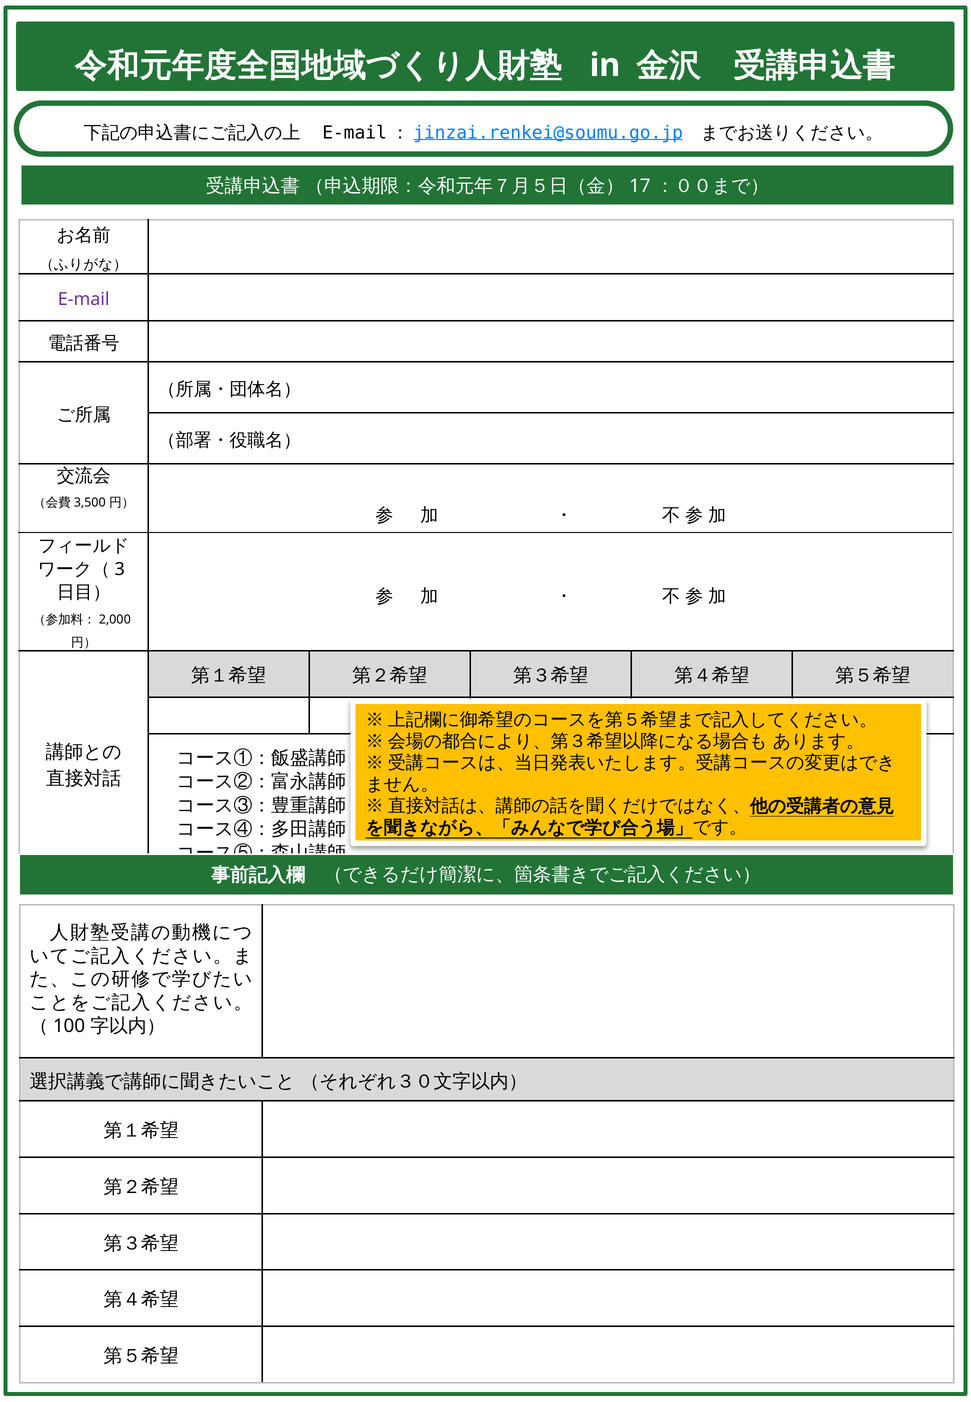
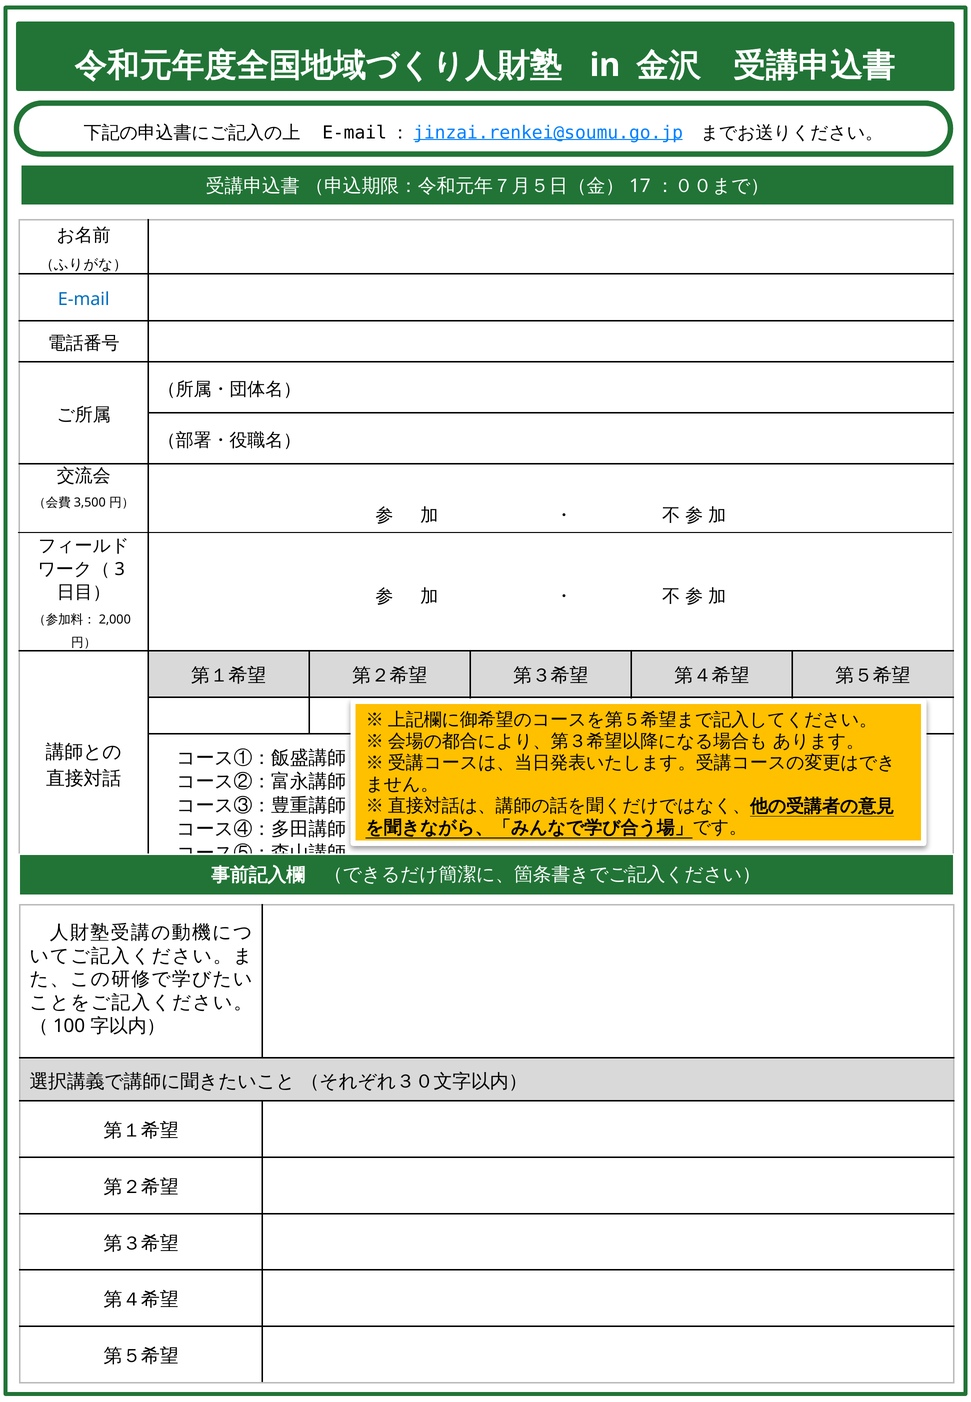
E-mail colour: purple -> blue
